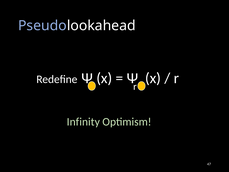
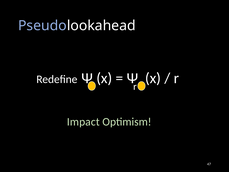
Infinity: Infinity -> Impact
